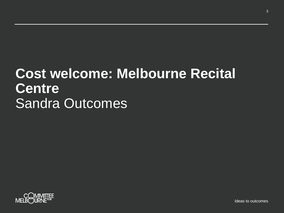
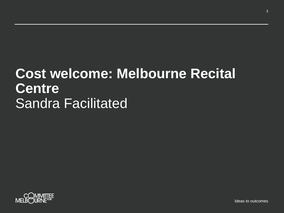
Sandra Outcomes: Outcomes -> Facilitated
